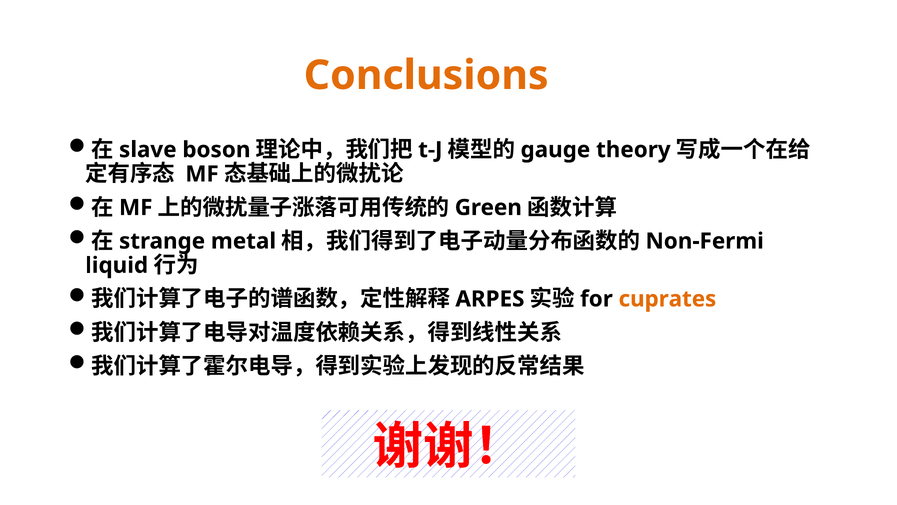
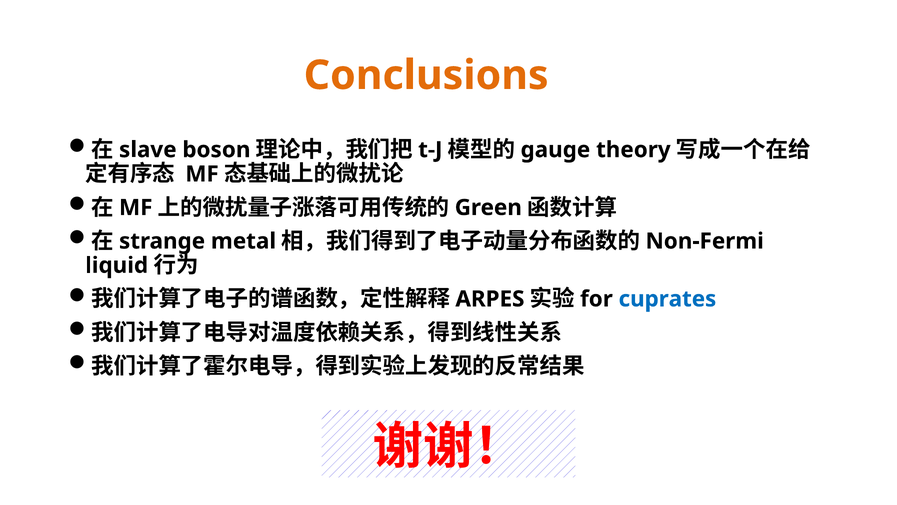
cuprates colour: orange -> blue
